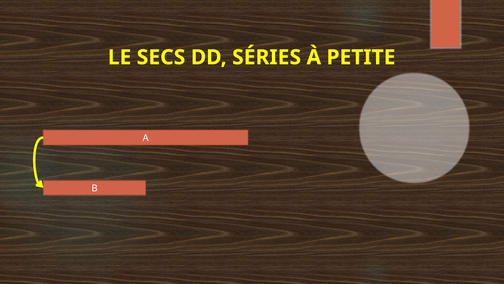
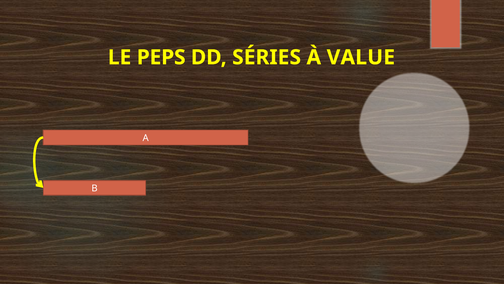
SECS: SECS -> PEPS
PETITE: PETITE -> VALUE
